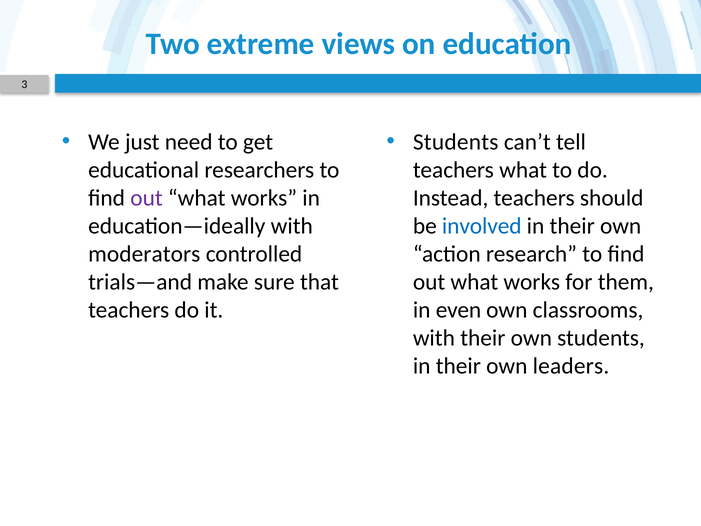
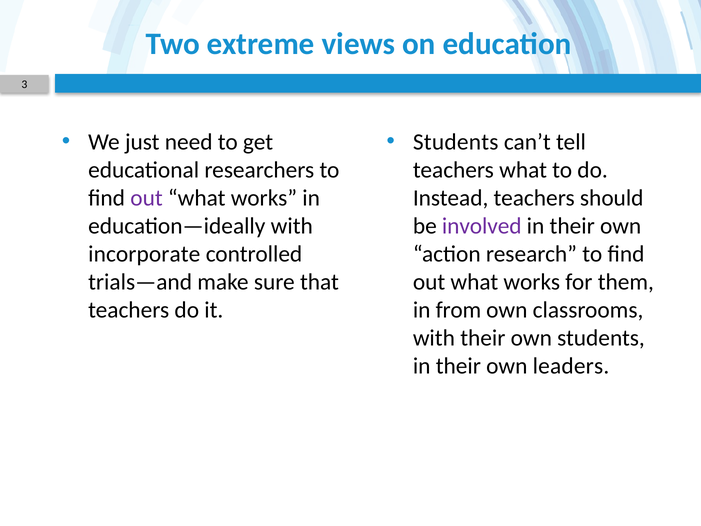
involved colour: blue -> purple
moderators: moderators -> incorporate
even: even -> from
